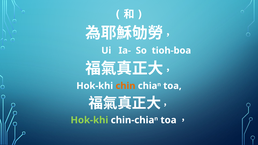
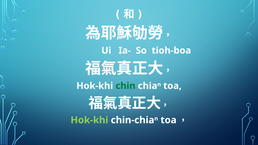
chin colour: orange -> green
